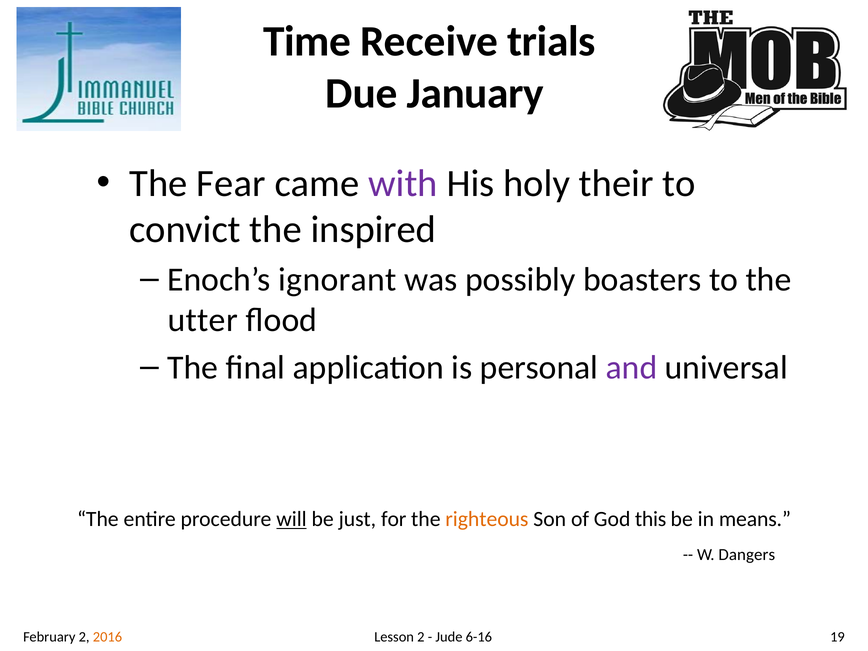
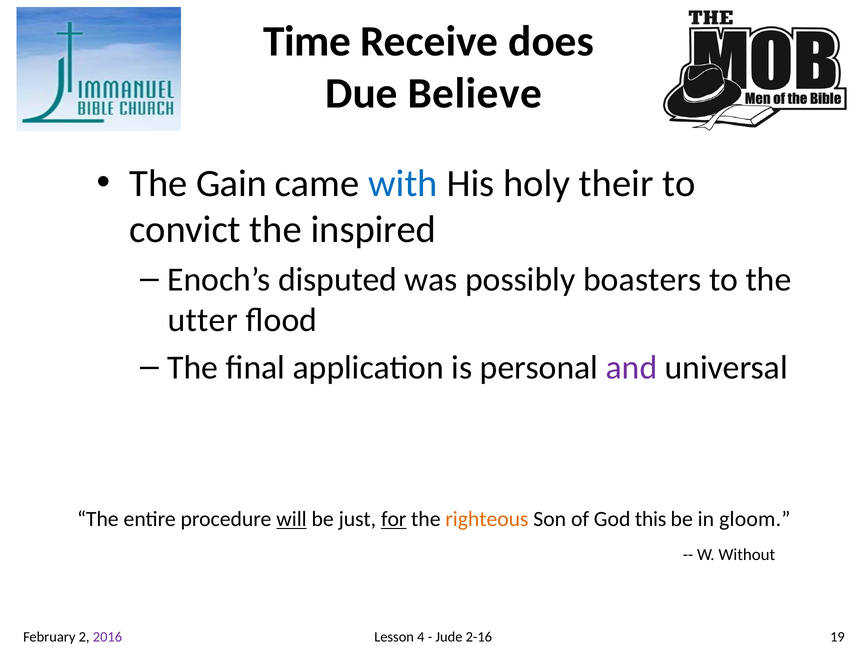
trials: trials -> does
January: January -> Believe
Fear: Fear -> Gain
with colour: purple -> blue
ignorant: ignorant -> disputed
for underline: none -> present
means: means -> gloom
Dangers: Dangers -> Without
2016 colour: orange -> purple
Lesson 2: 2 -> 4
6-16: 6-16 -> 2-16
